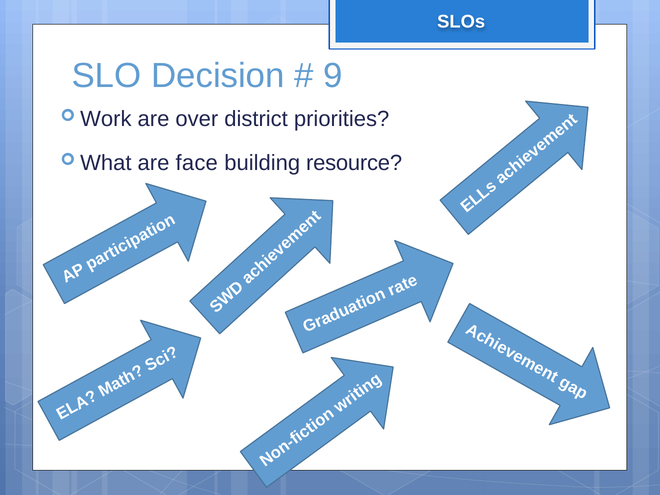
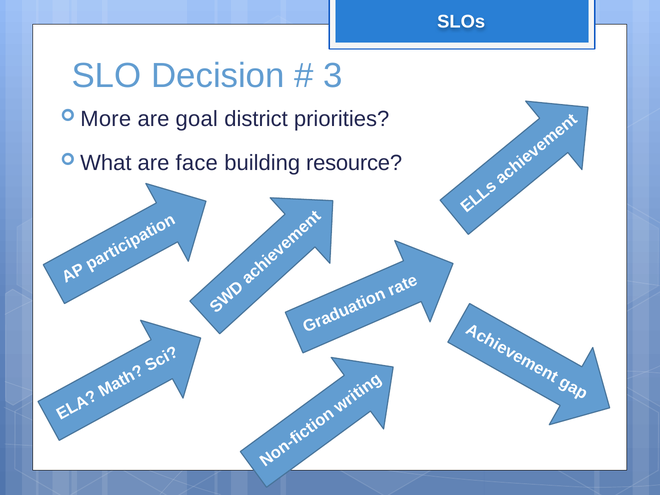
9: 9 -> 3
Work: Work -> More
over: over -> goal
